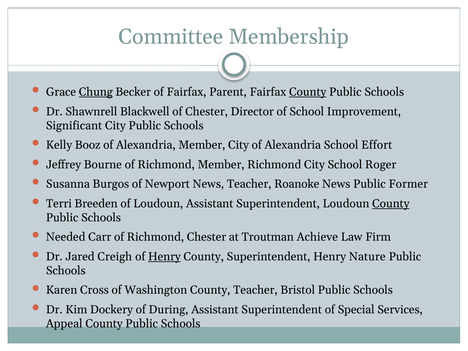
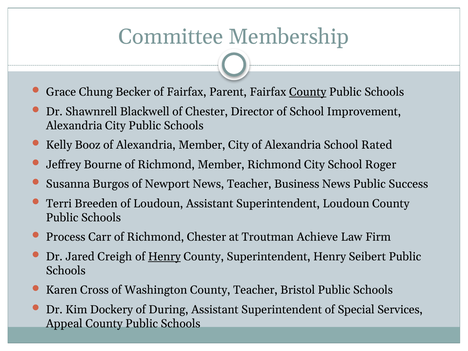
Chung underline: present -> none
Significant at (74, 126): Significant -> Alexandria
Effort: Effort -> Rated
Roanoke: Roanoke -> Business
Former: Former -> Success
County at (391, 204) underline: present -> none
Needed: Needed -> Process
Nature: Nature -> Seibert
